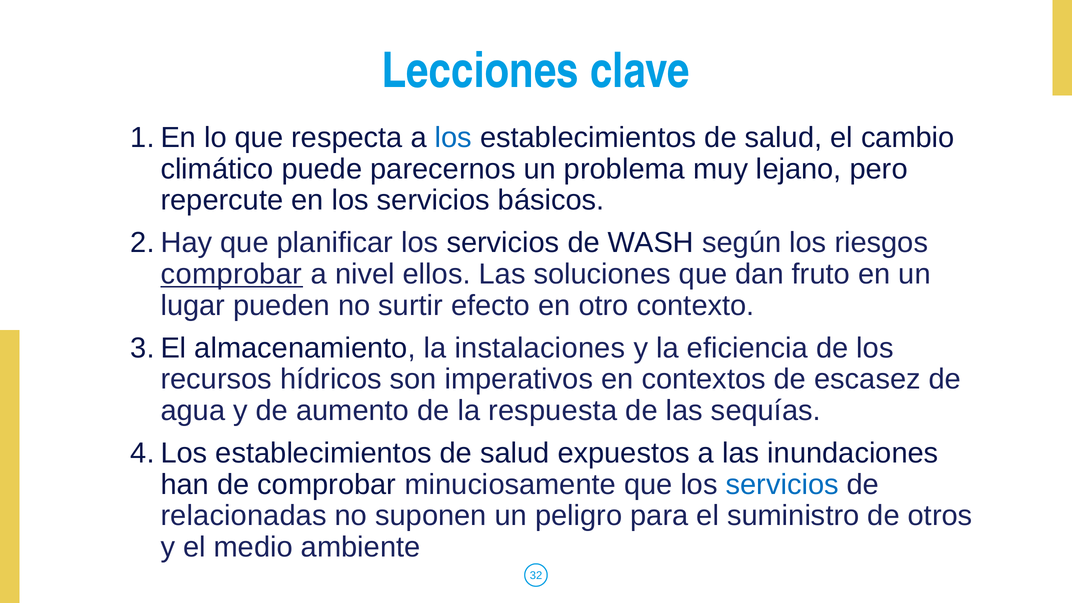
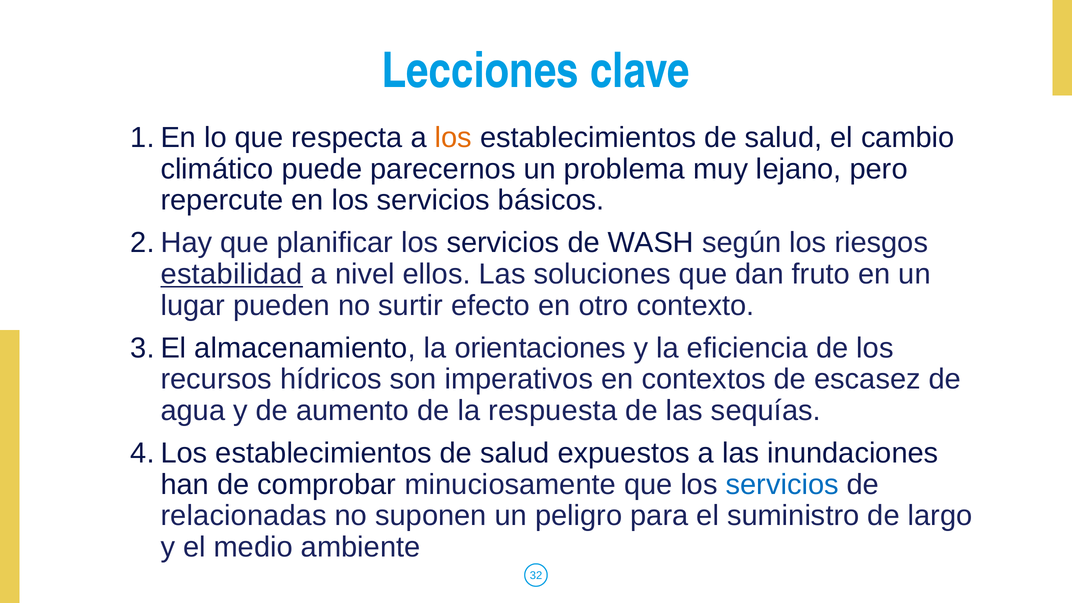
los at (453, 138) colour: blue -> orange
comprobar at (231, 274): comprobar -> estabilidad
instalaciones: instalaciones -> orientaciones
otros: otros -> largo
